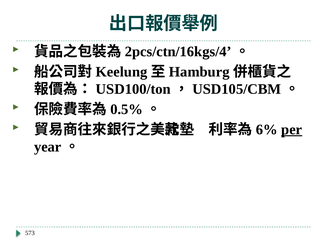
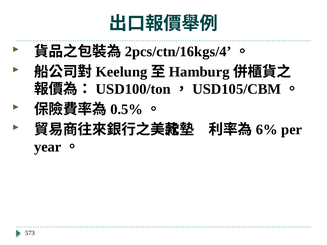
per underline: present -> none
